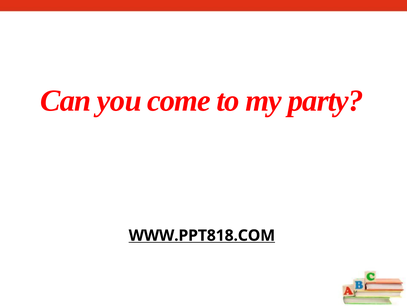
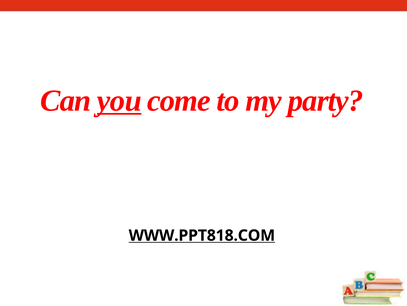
you underline: none -> present
